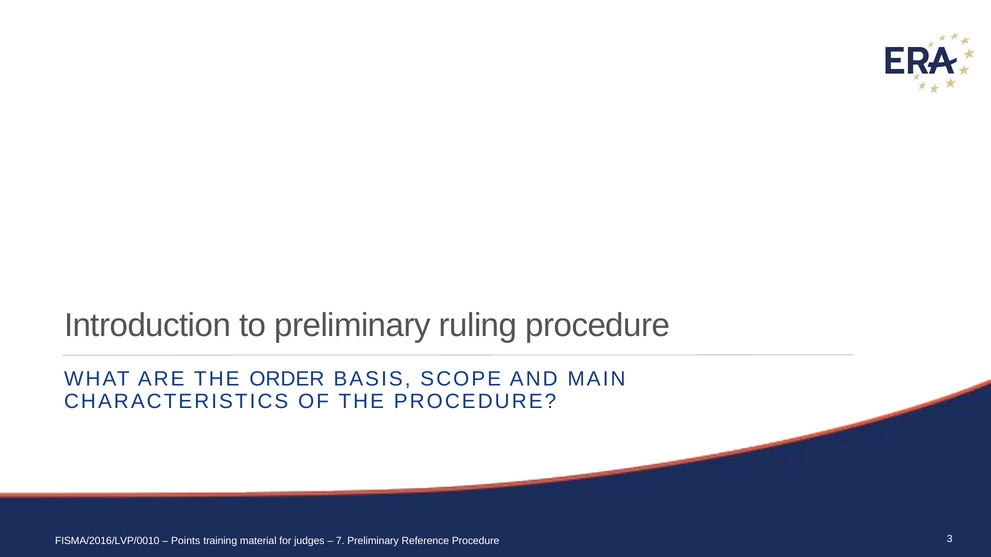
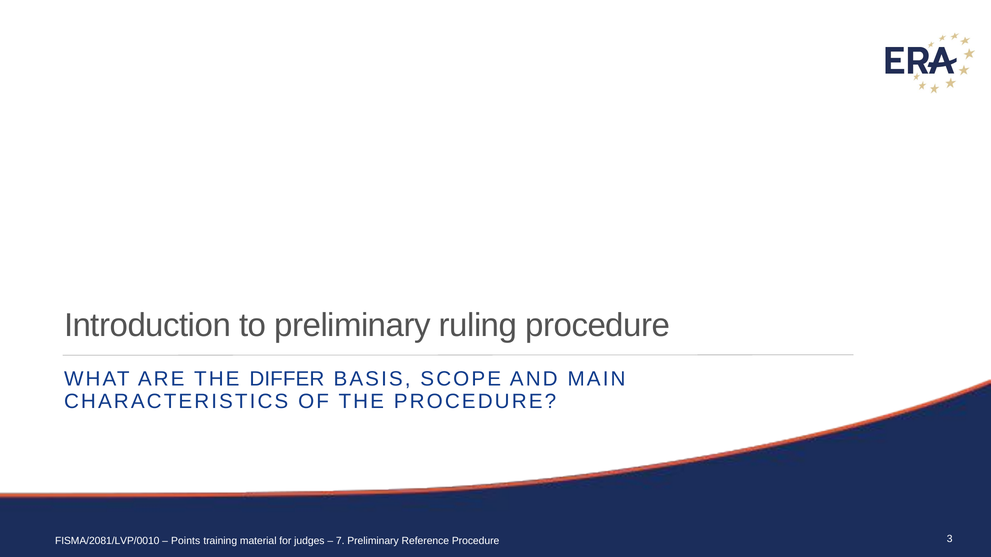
ORDER: ORDER -> DIFFER
FISMA/2016/LVP/0010: FISMA/2016/LVP/0010 -> FISMA/2081/LVP/0010
